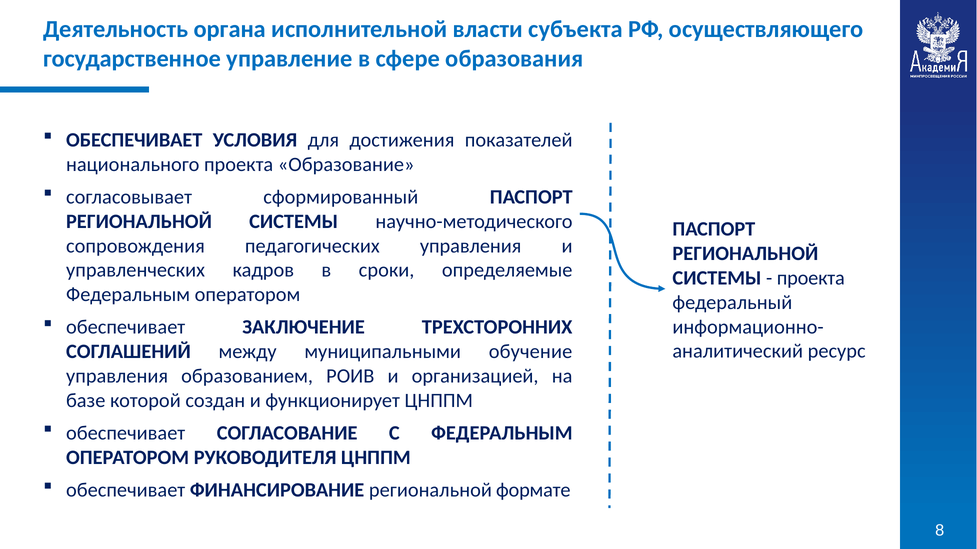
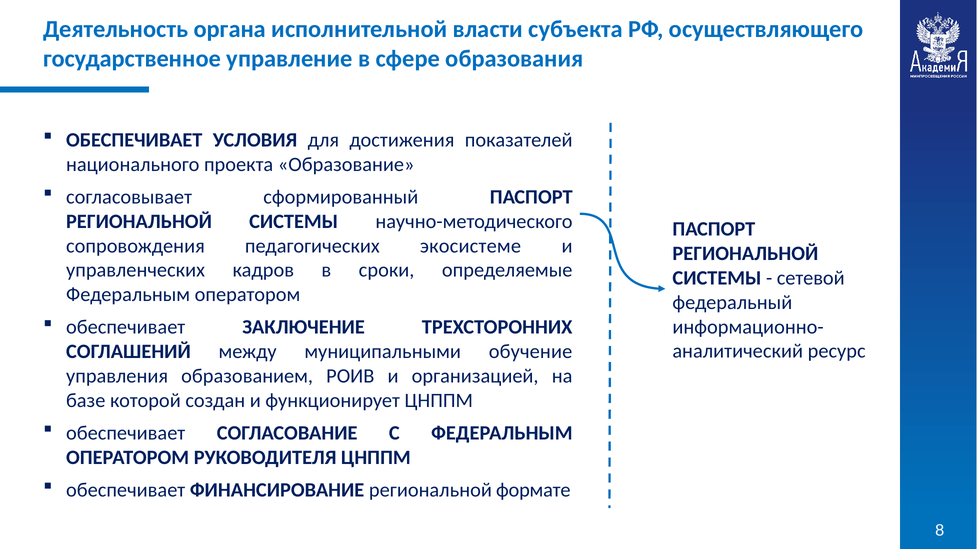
педагогических управления: управления -> экосистеме
проекта at (811, 278): проекта -> сетевой
